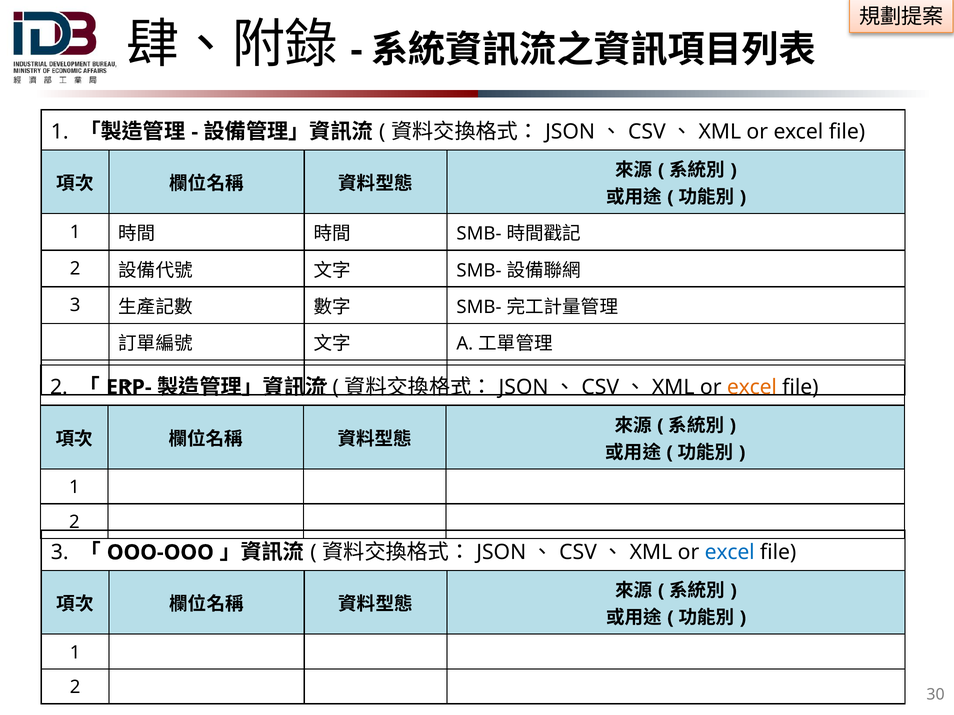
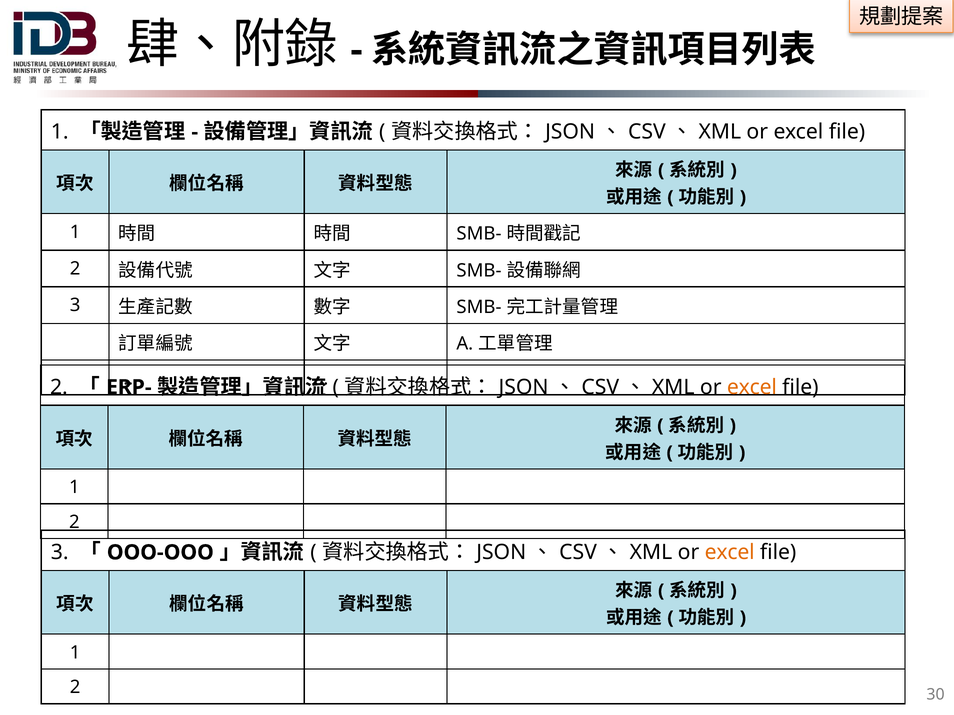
excel at (730, 553) colour: blue -> orange
